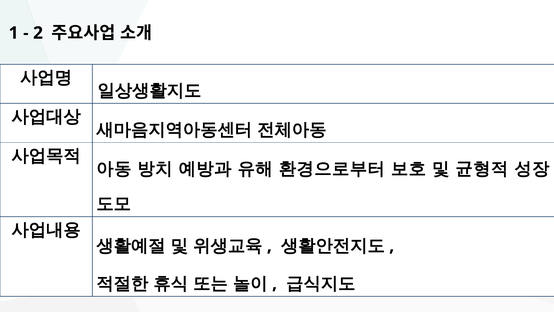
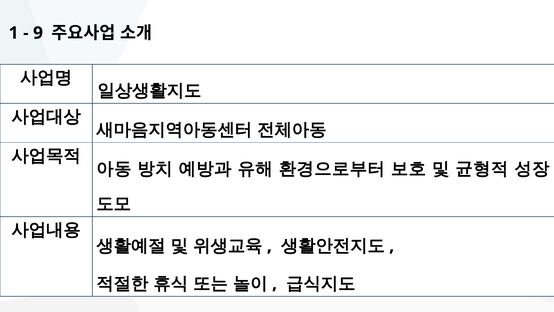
2: 2 -> 9
